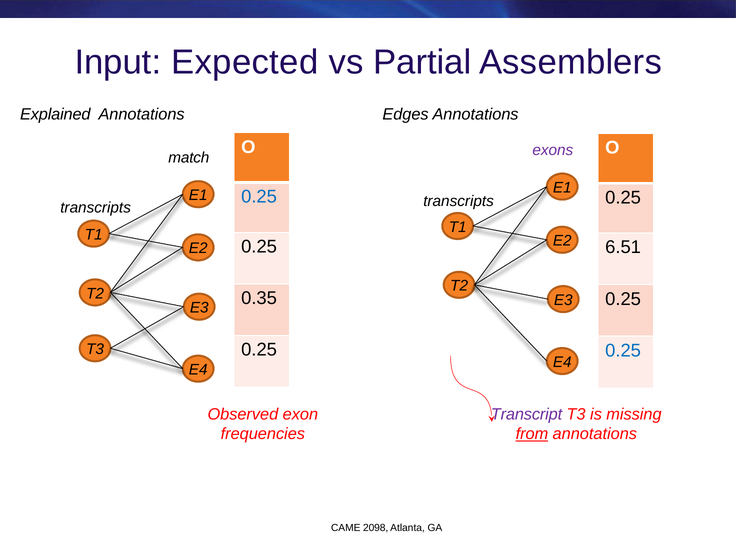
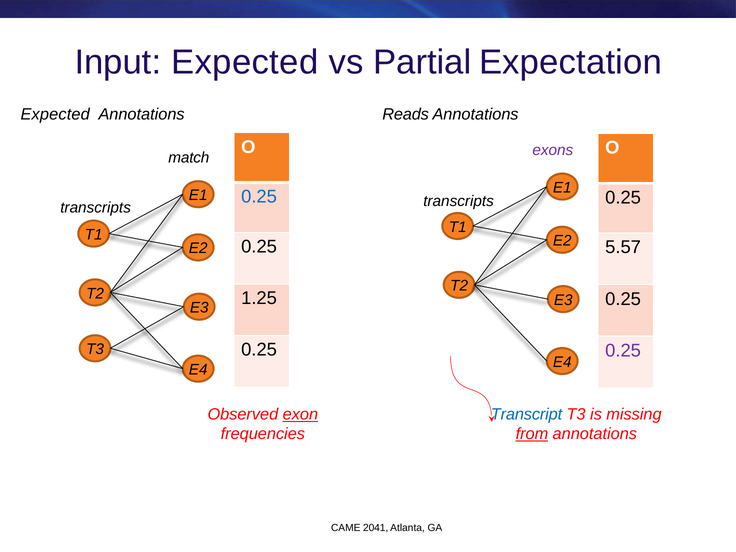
Assemblers: Assemblers -> Expectation
Explained at (55, 114): Explained -> Expected
Edges: Edges -> Reads
6.51: 6.51 -> 5.57
0.35: 0.35 -> 1.25
0.25 at (623, 350) colour: blue -> purple
exon underline: none -> present
Transcript colour: purple -> blue
2098: 2098 -> 2041
